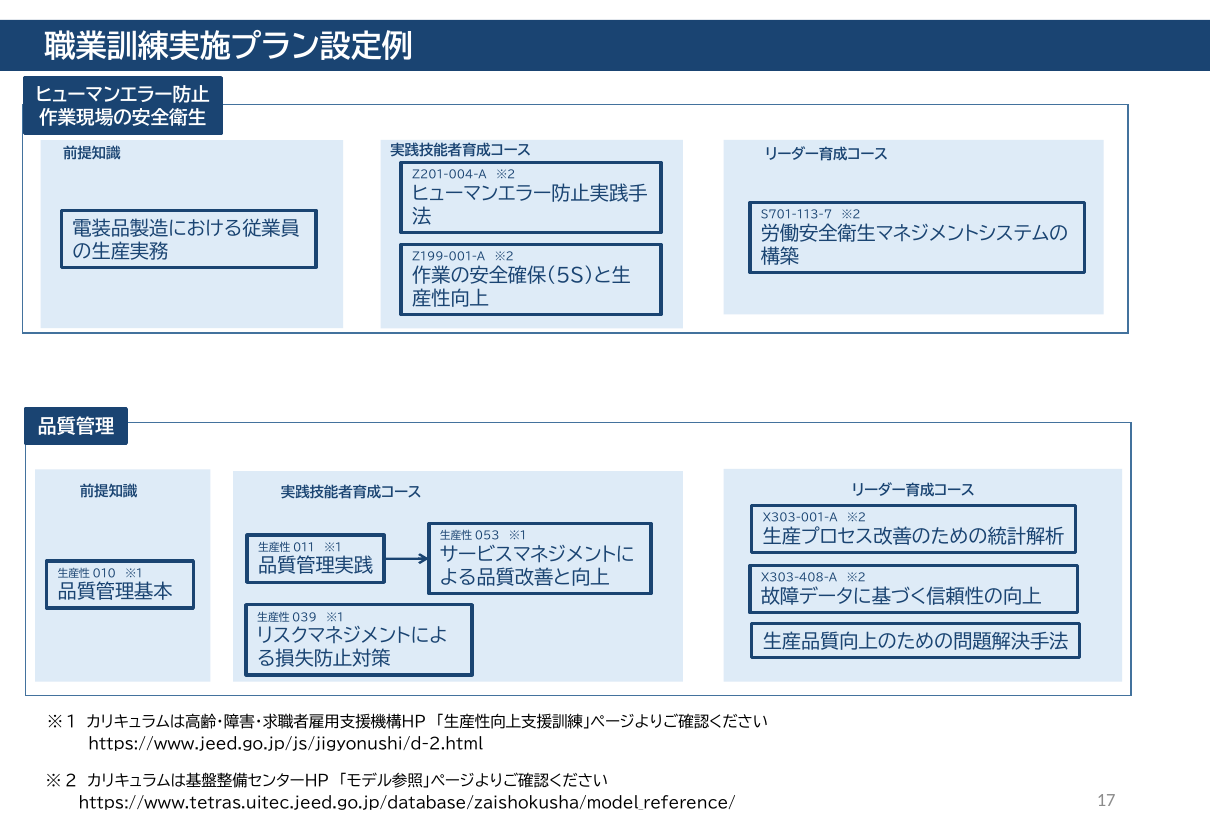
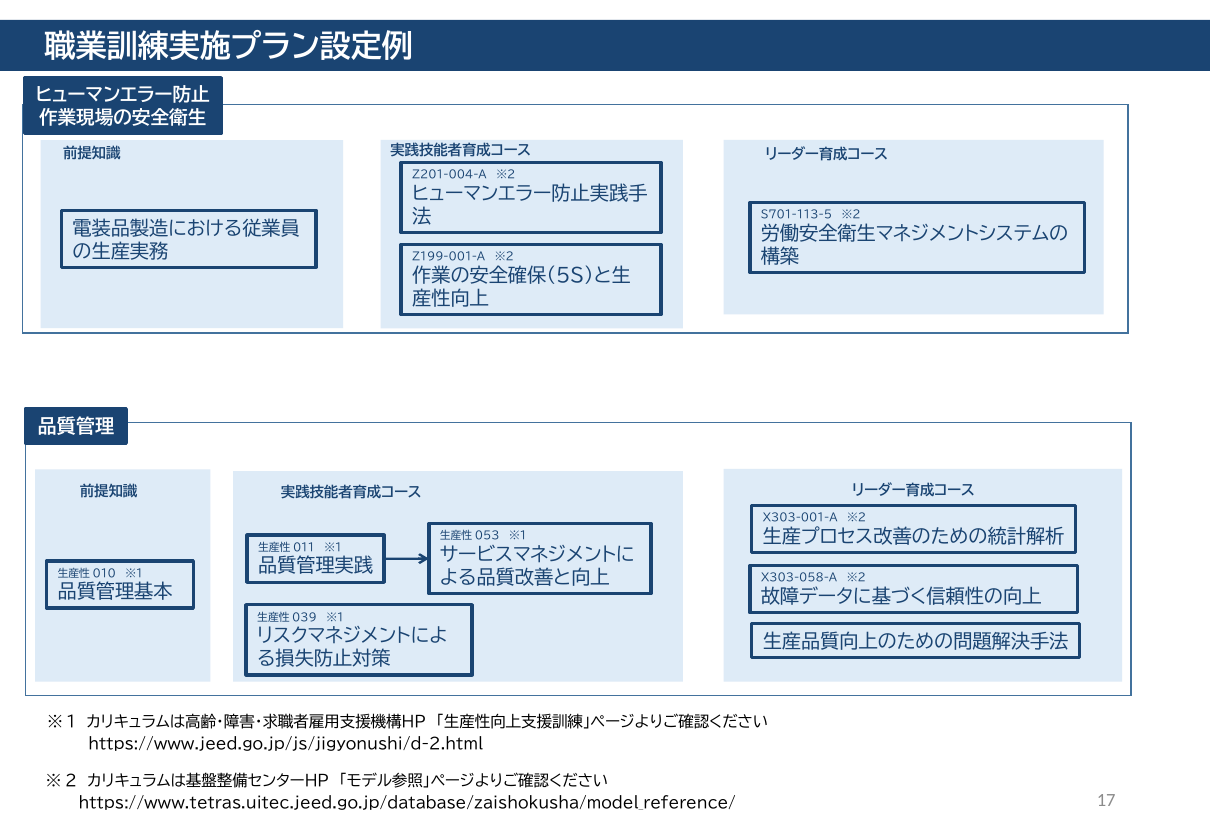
S701-113-7: S701-113-7 -> S701-113-5
X303-408-A: X303-408-A -> X303-058-A
